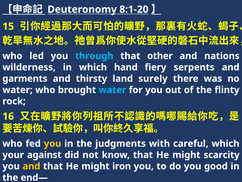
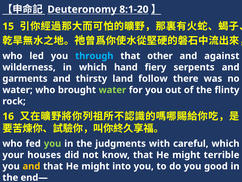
nations: nations -> against
surely: surely -> follow
water at (112, 90) colour: light blue -> light green
you at (53, 143) colour: yellow -> light green
against: against -> houses
scarcity: scarcity -> terrible
iron: iron -> into
